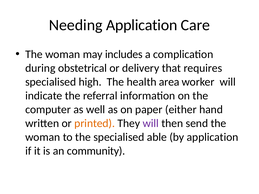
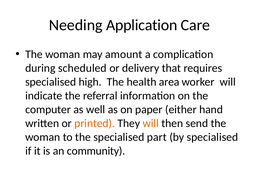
includes: includes -> amount
obstetrical: obstetrical -> scheduled
will at (151, 123) colour: purple -> orange
able: able -> part
by application: application -> specialised
